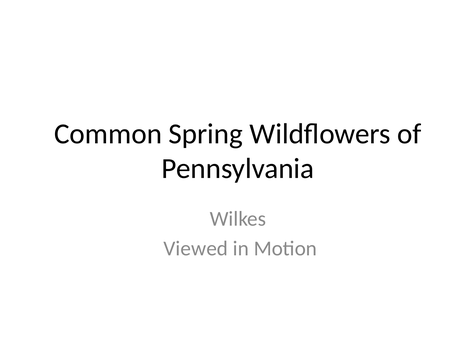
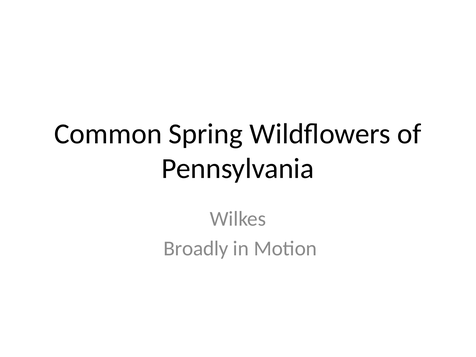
Viewed: Viewed -> Broadly
